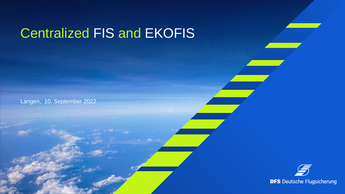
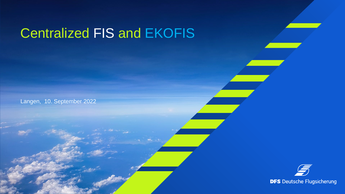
EKOFIS colour: white -> light blue
